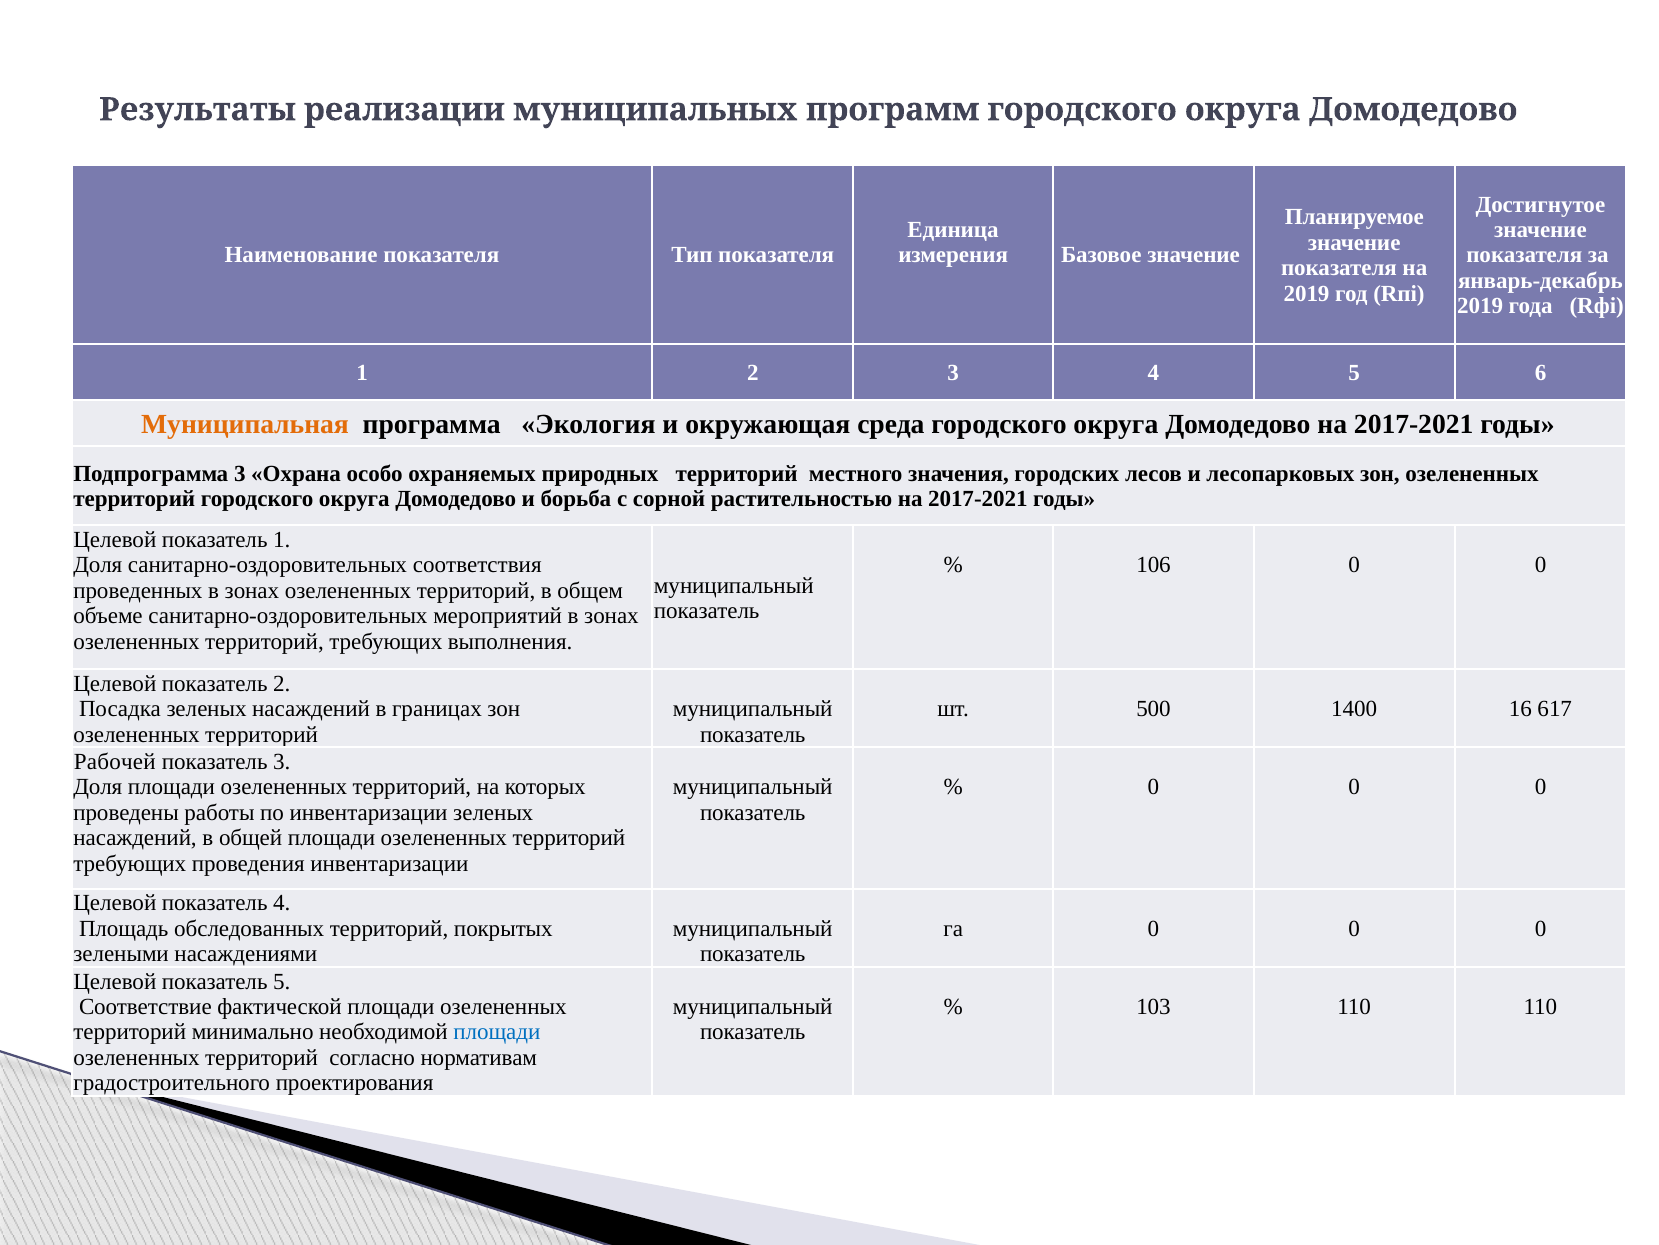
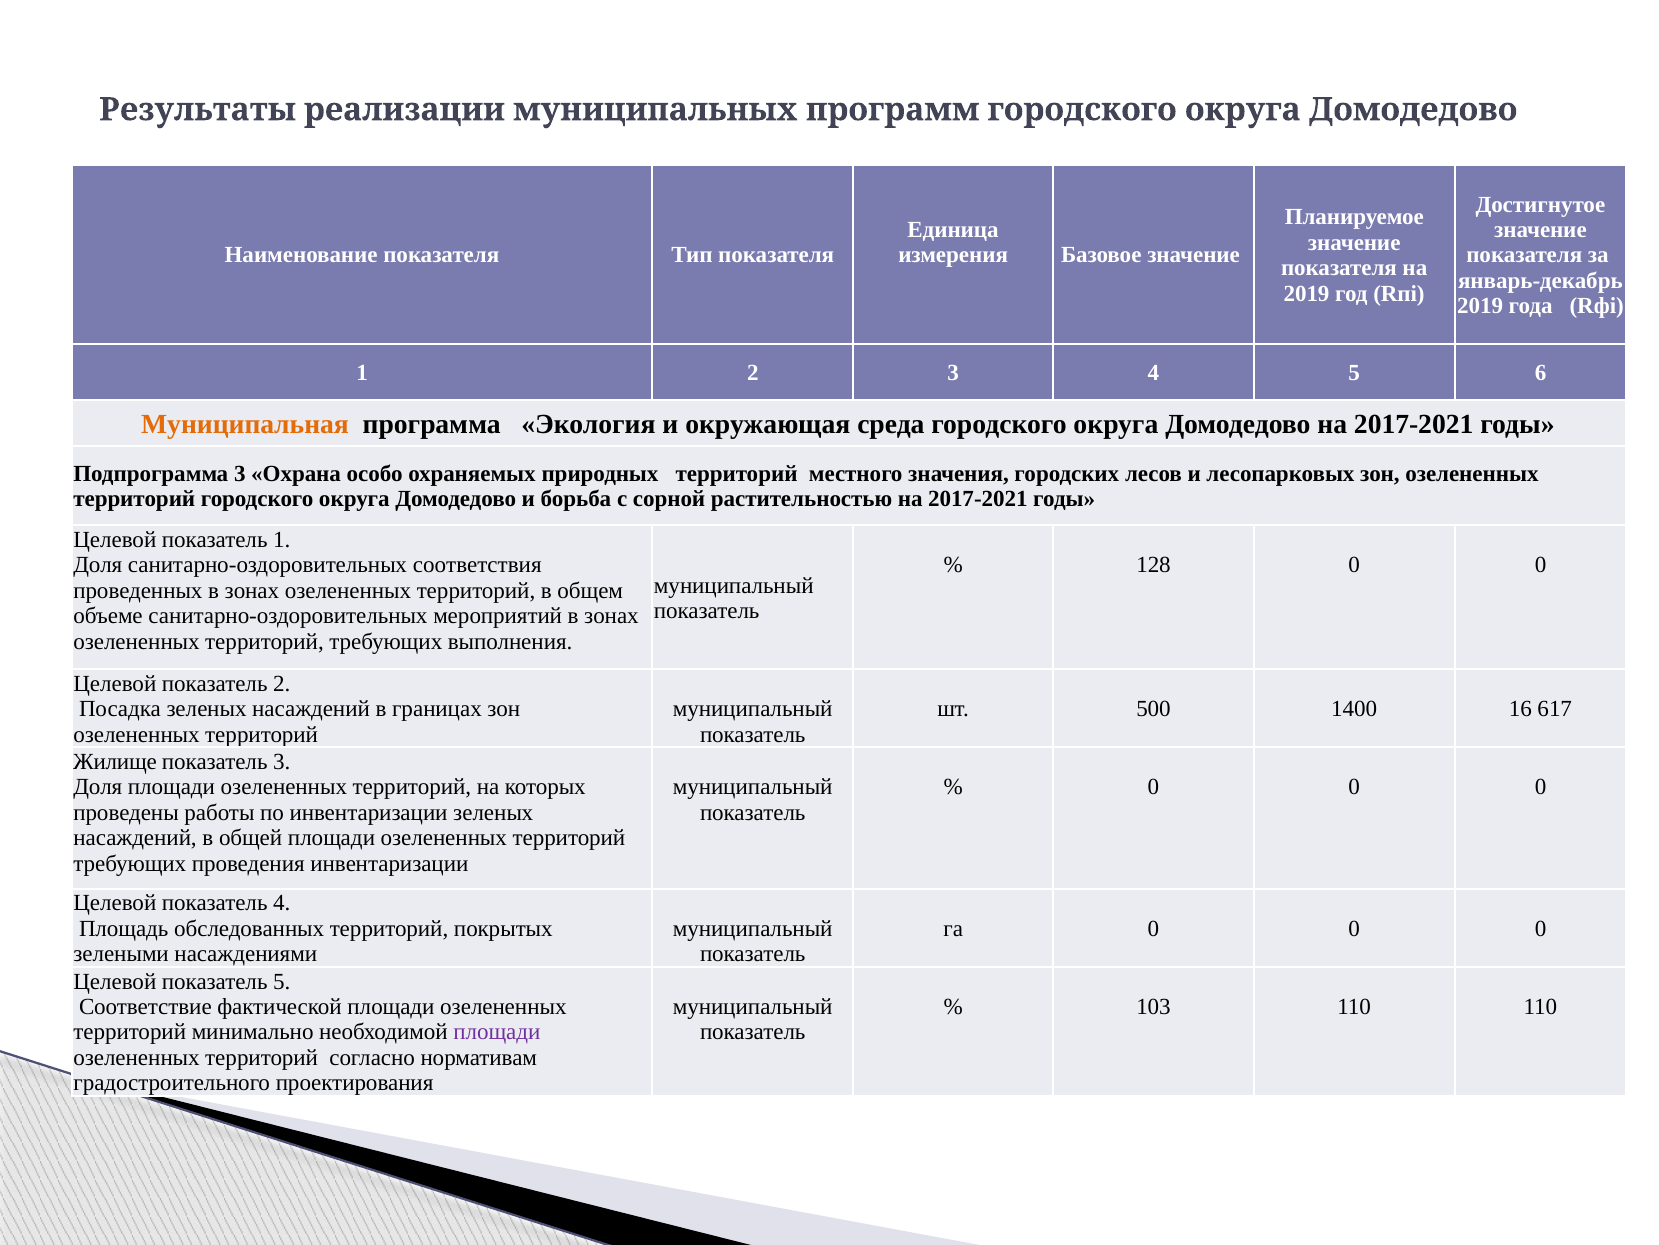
106: 106 -> 128
Рабочей: Рабочей -> Жилище
площади at (497, 1032) colour: blue -> purple
